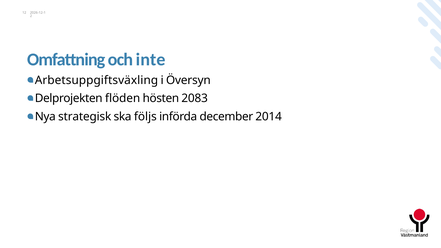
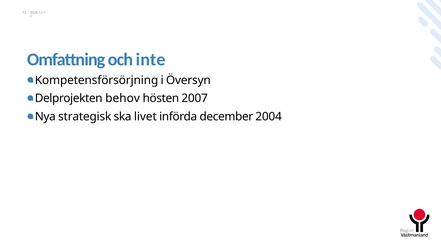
Arbetsuppgiftsväxling: Arbetsuppgiftsväxling -> Kompetensförsörjning
flöden: flöden -> behov
2083: 2083 -> 2007
följs: följs -> livet
2014: 2014 -> 2004
